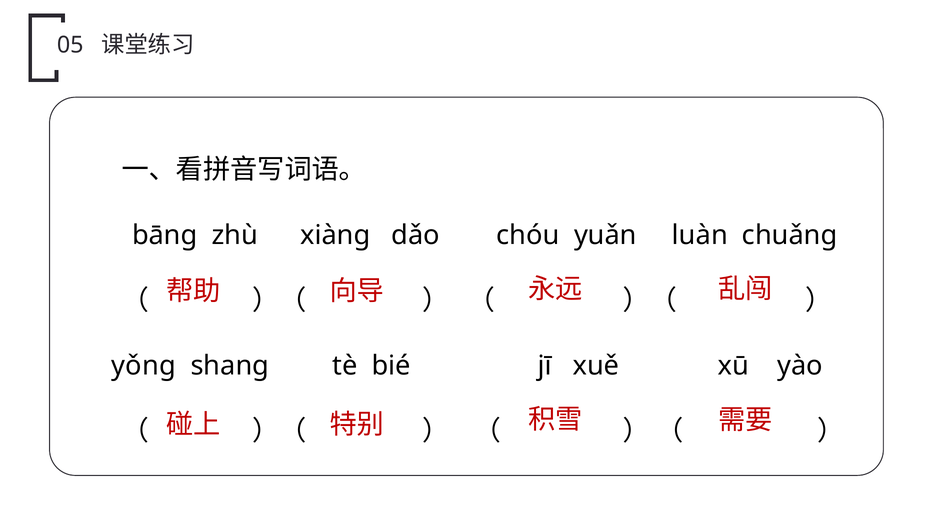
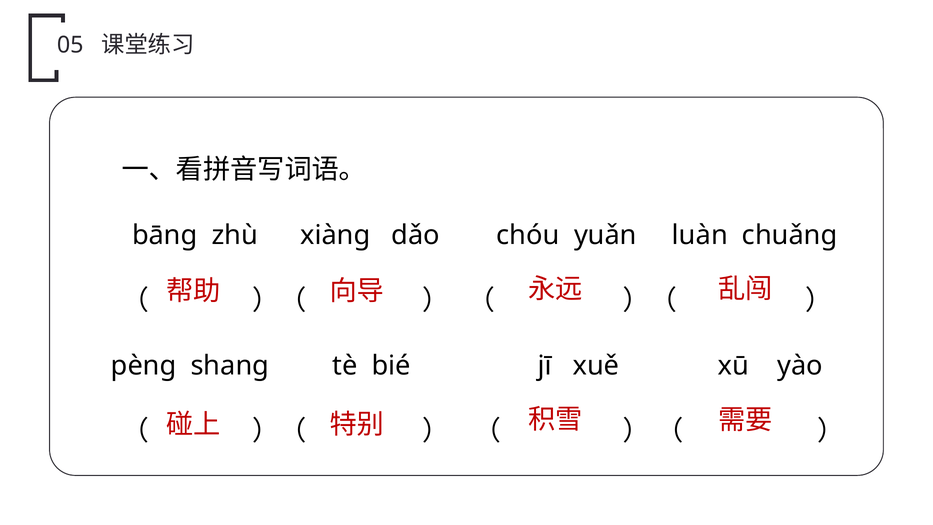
yǒng: yǒng -> pènɡ
